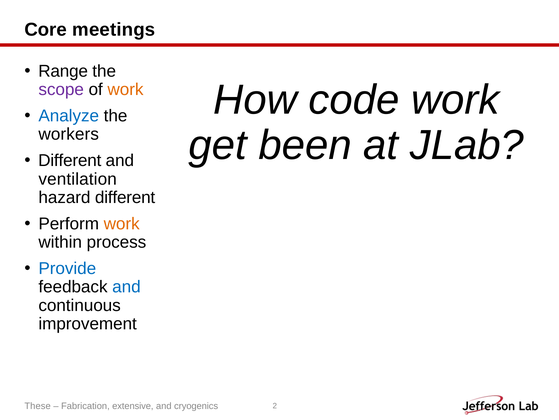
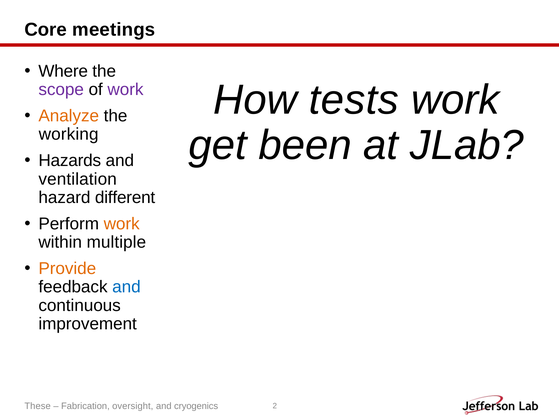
Range: Range -> Where
code: code -> tests
work at (125, 89) colour: orange -> purple
Analyze colour: blue -> orange
workers: workers -> working
Different at (70, 160): Different -> Hazards
process: process -> multiple
Provide colour: blue -> orange
extensive: extensive -> oversight
